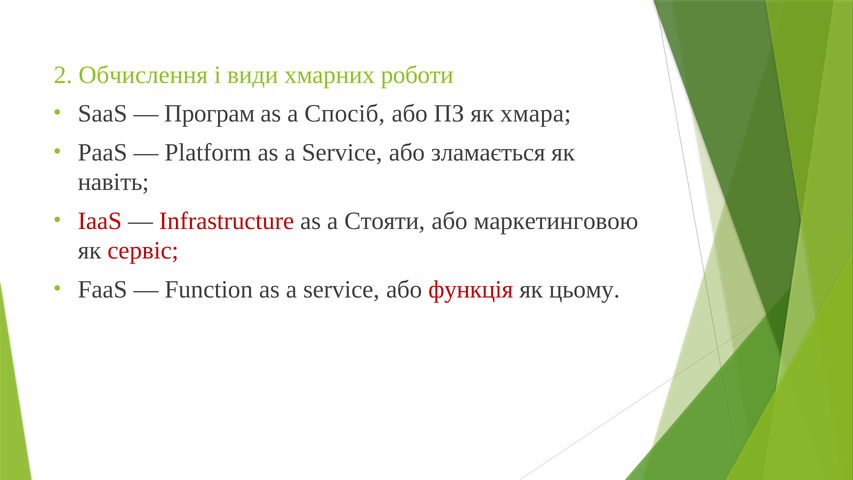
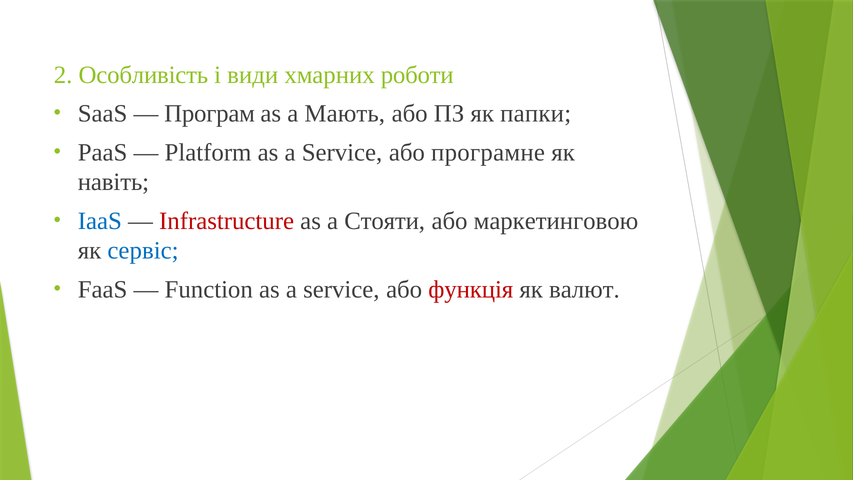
Обчислення: Обчислення -> Особливість
Спосіб: Спосіб -> Мають
хмара: хмара -> папки
зламається: зламається -> програмне
IaaS colour: red -> blue
сервіс colour: red -> blue
цьому: цьому -> валют
